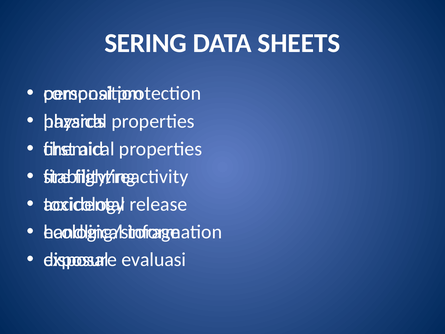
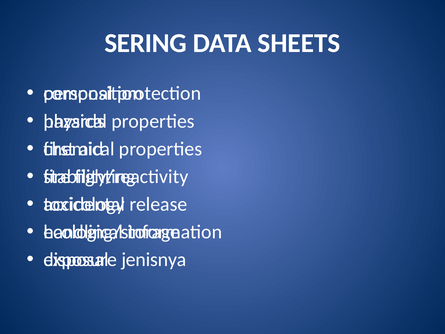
evaluasi: evaluasi -> jenisnya
